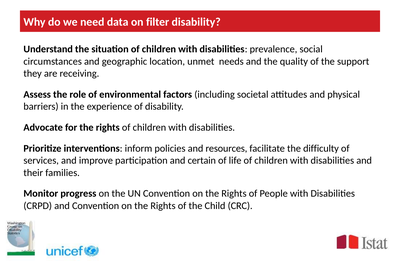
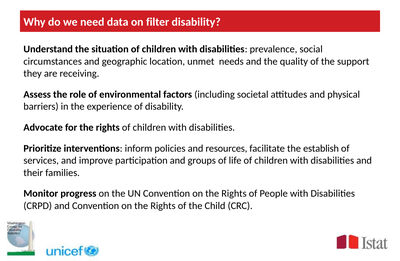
difficulty: difficulty -> establish
certain: certain -> groups
